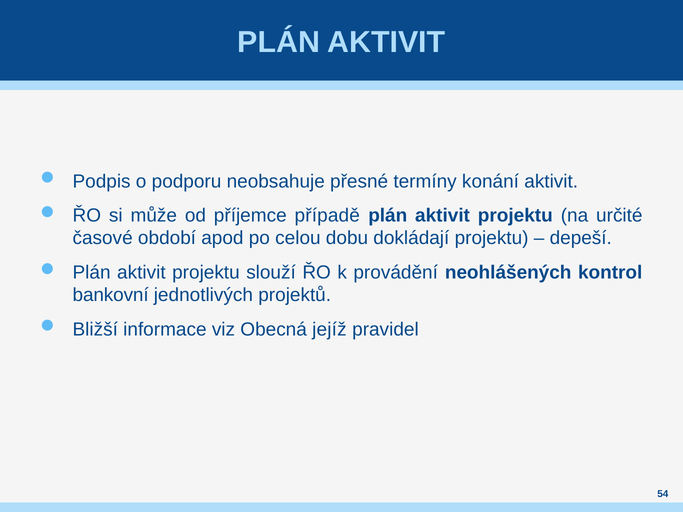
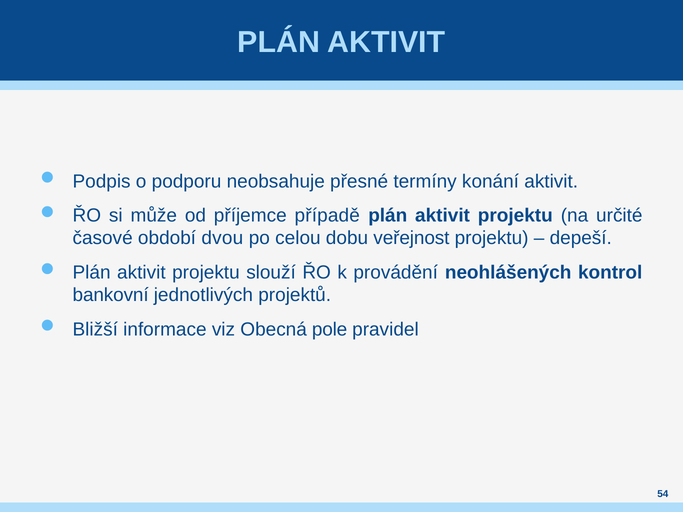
apod: apod -> dvou
dokládají: dokládají -> veřejnost
jejíž: jejíž -> pole
